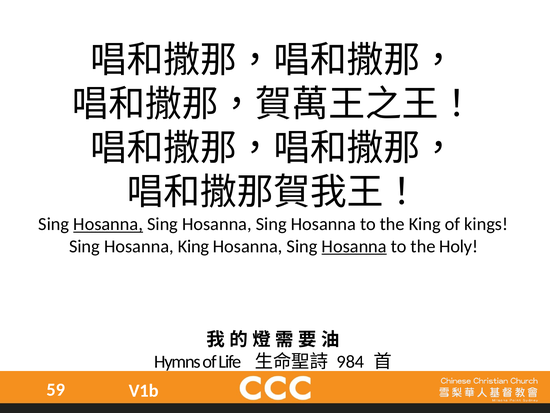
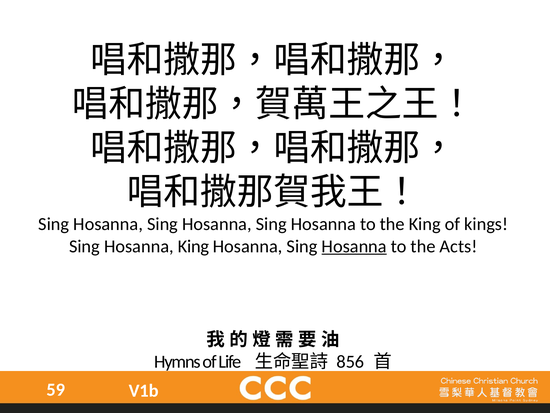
Hosanna at (108, 224) underline: present -> none
Holy: Holy -> Acts
984: 984 -> 856
